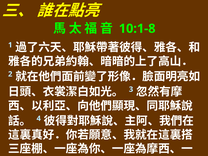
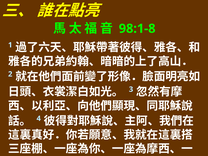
10:1-8: 10:1-8 -> 98:1-8
